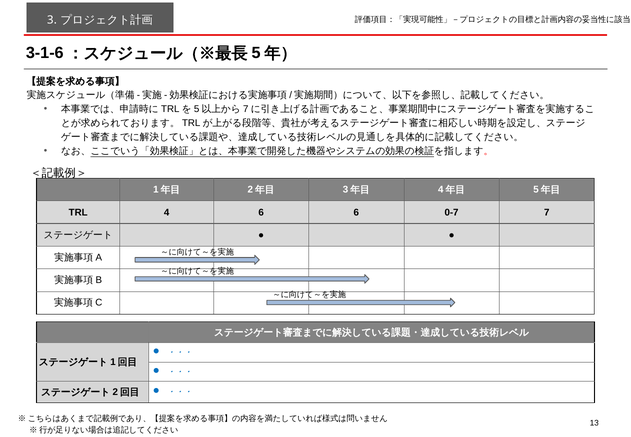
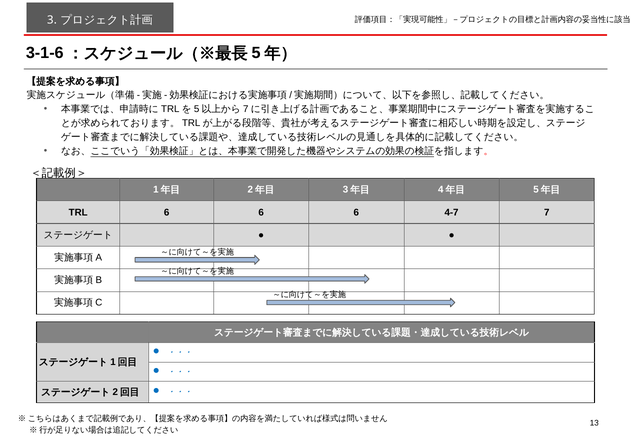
TRL 4: 4 -> 6
0-7: 0-7 -> 4-7
